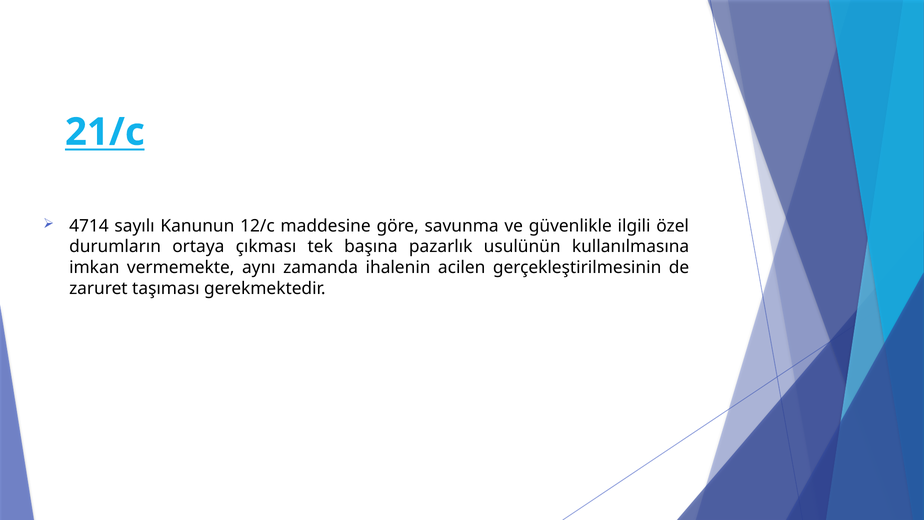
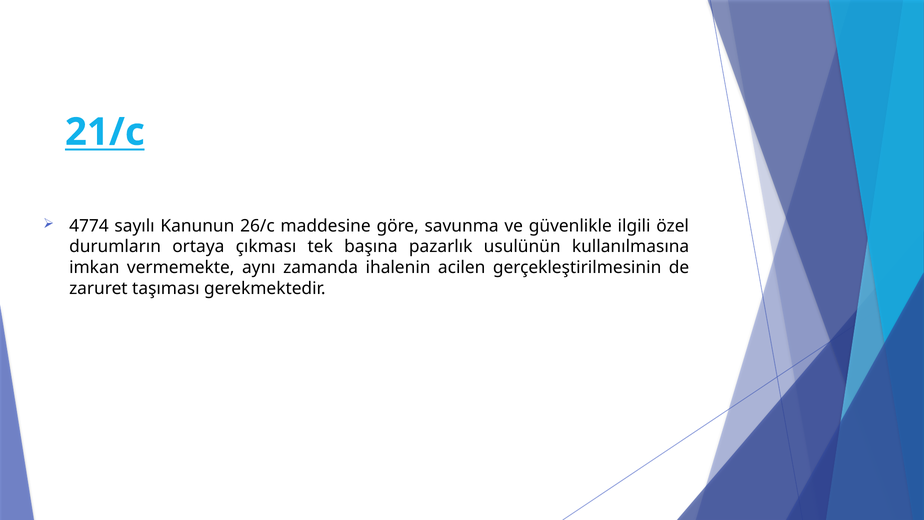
4714: 4714 -> 4774
12/c: 12/c -> 26/c
